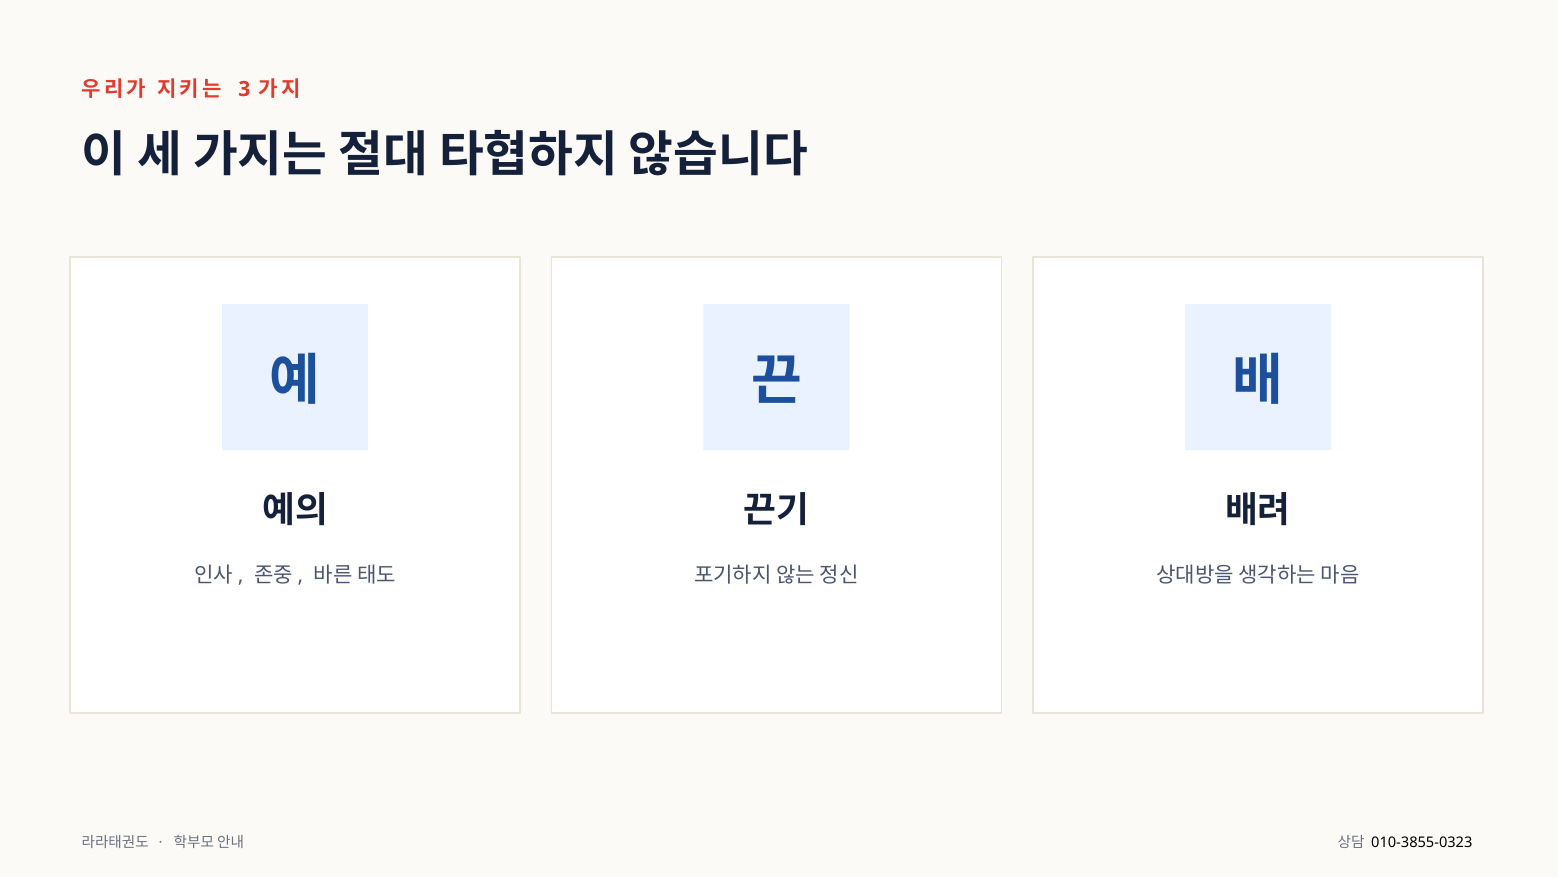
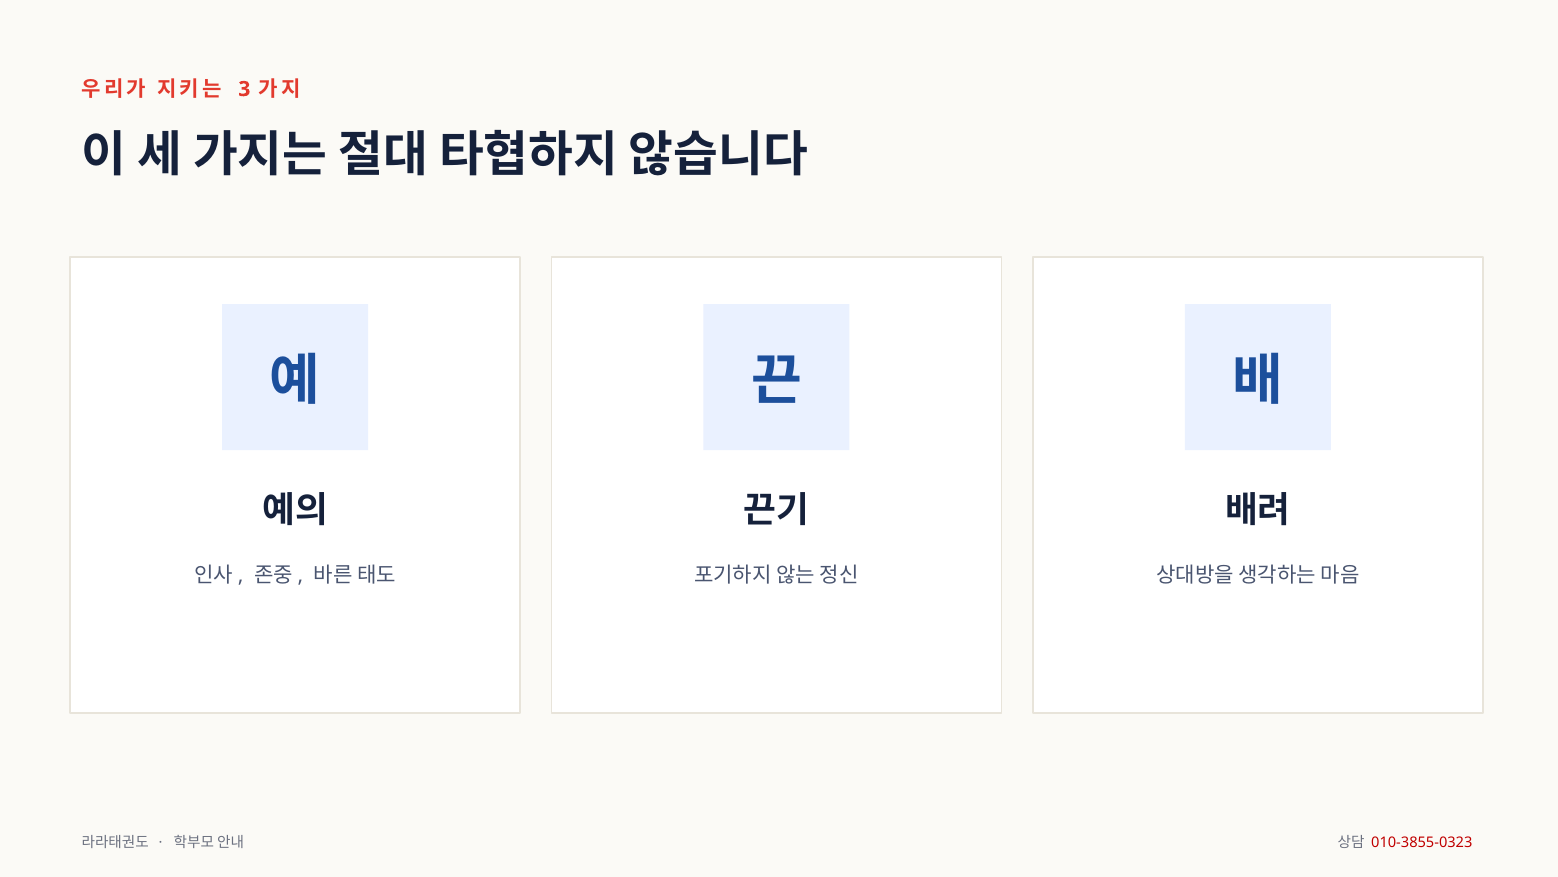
010-3855-0323 colour: black -> red
